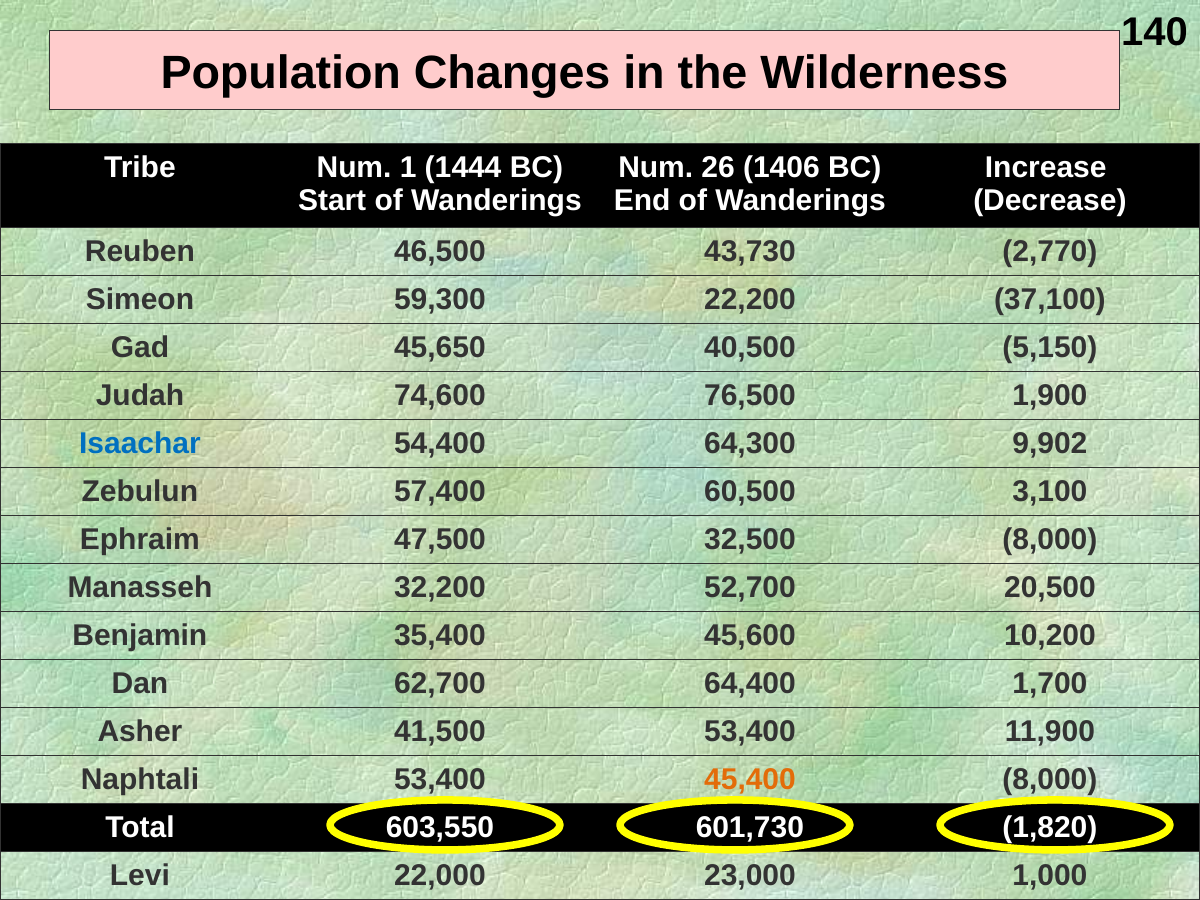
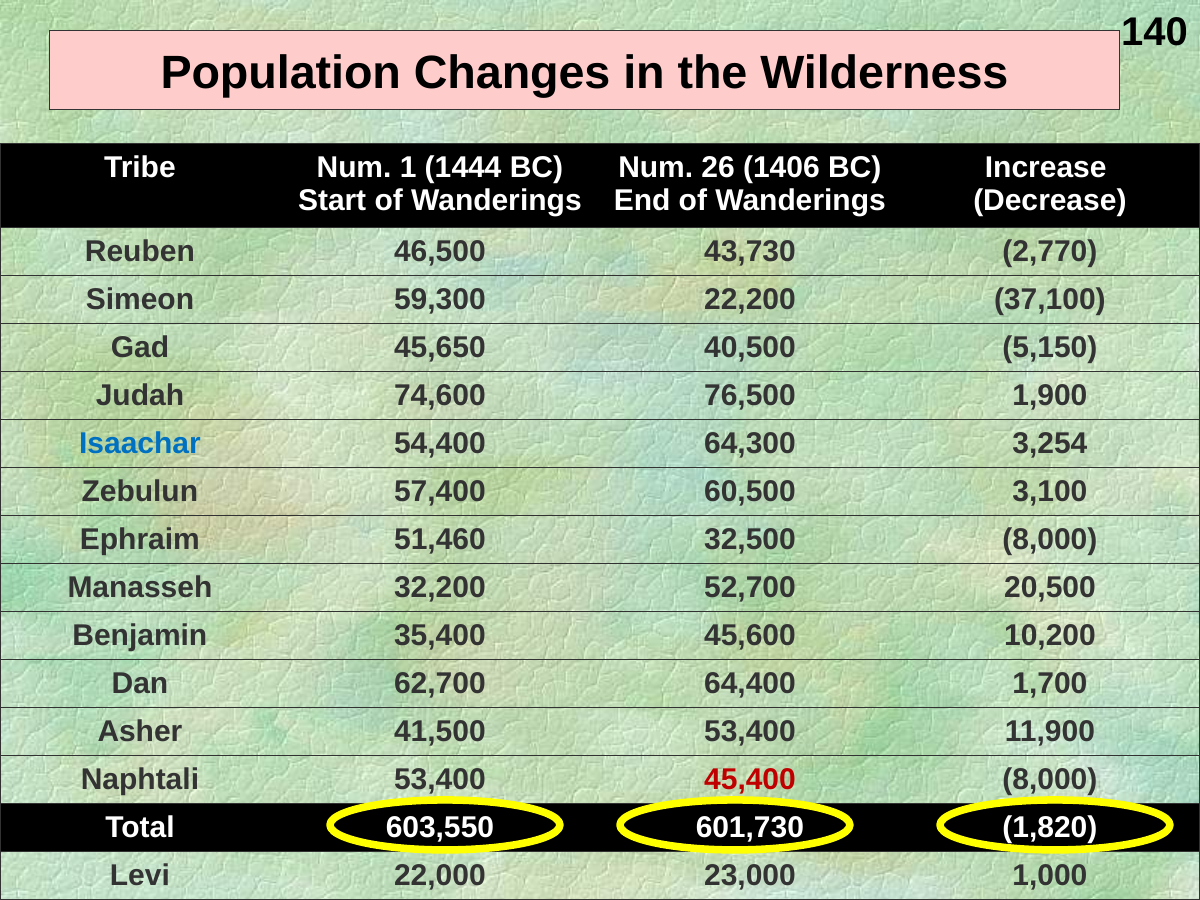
9,902: 9,902 -> 3,254
47,500: 47,500 -> 51,460
45,400 colour: orange -> red
